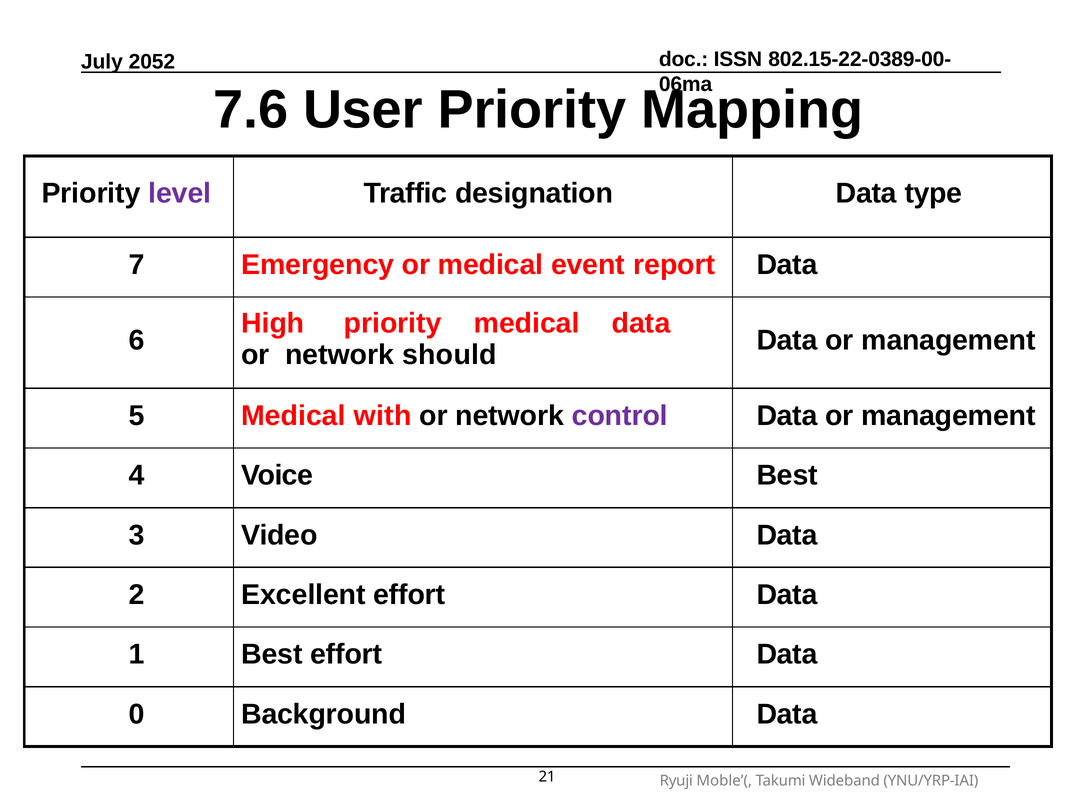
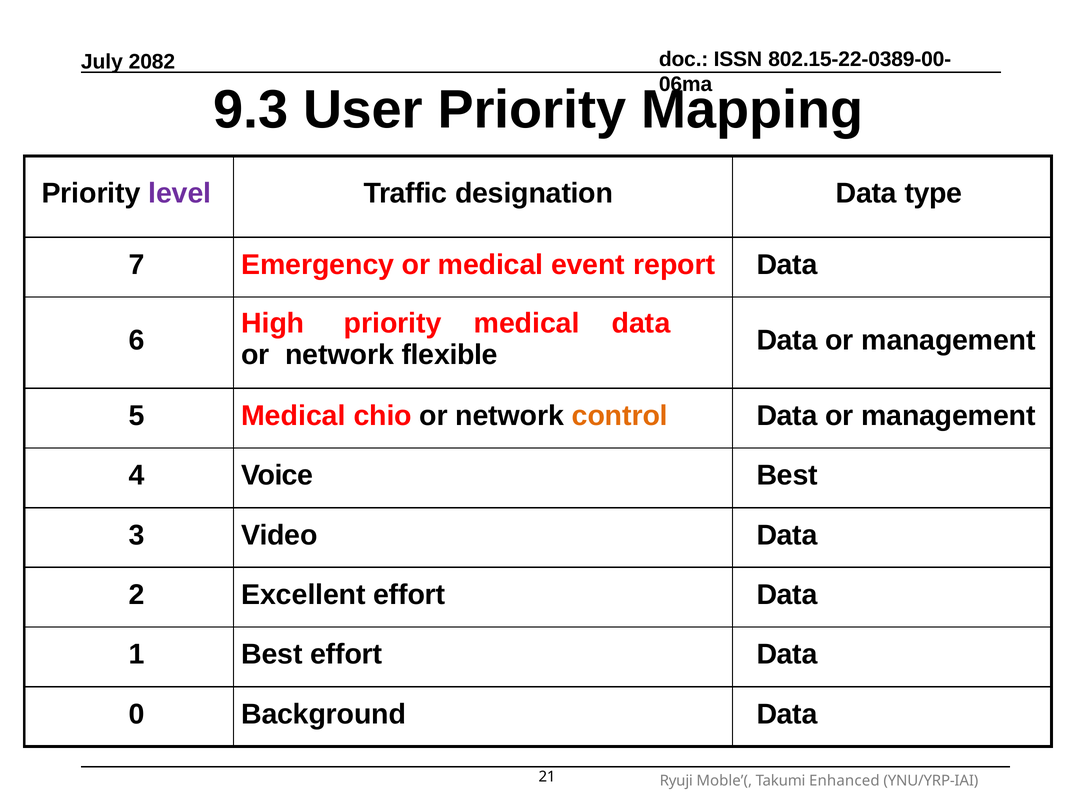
2052: 2052 -> 2082
7.6: 7.6 -> 9.3
should: should -> flexible
with: with -> chio
control colour: purple -> orange
Wideband: Wideband -> Enhanced
